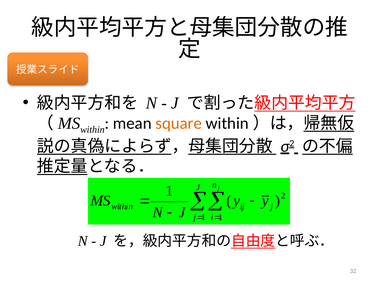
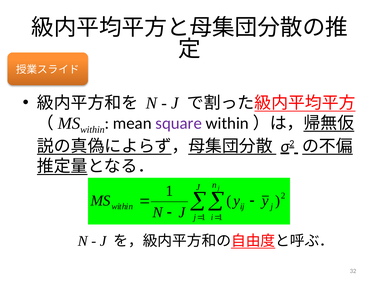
square colour: orange -> purple
